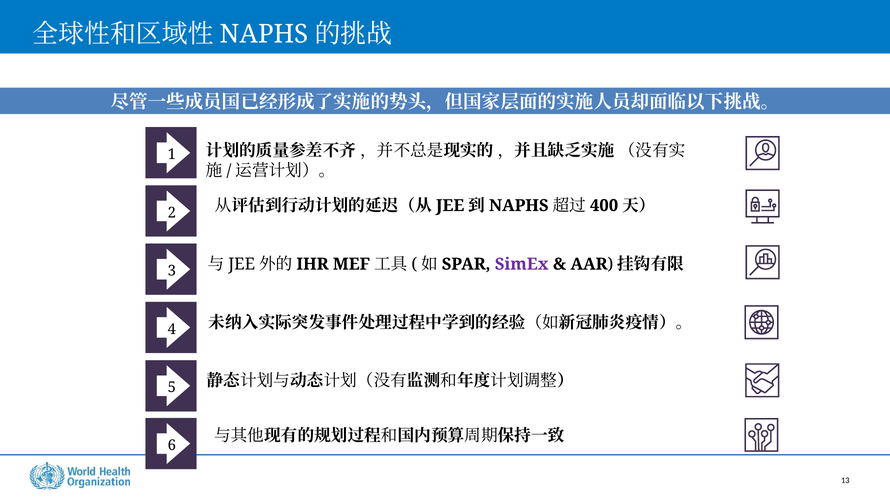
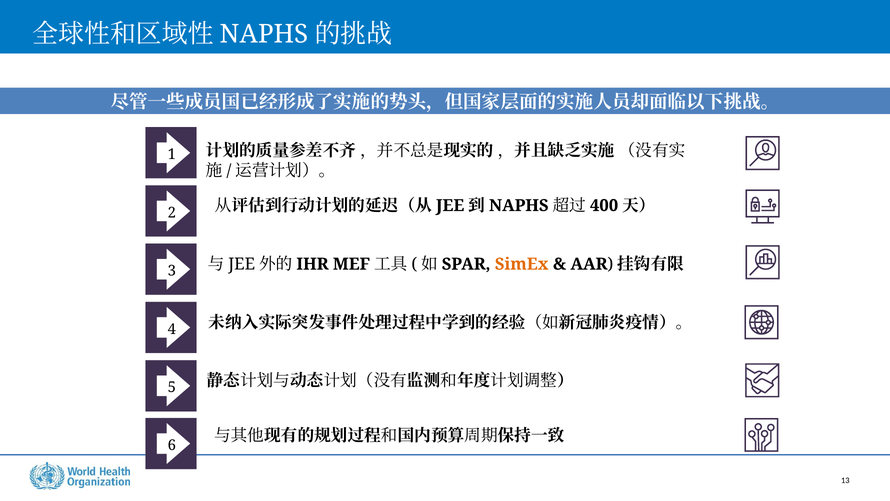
SimEx colour: purple -> orange
